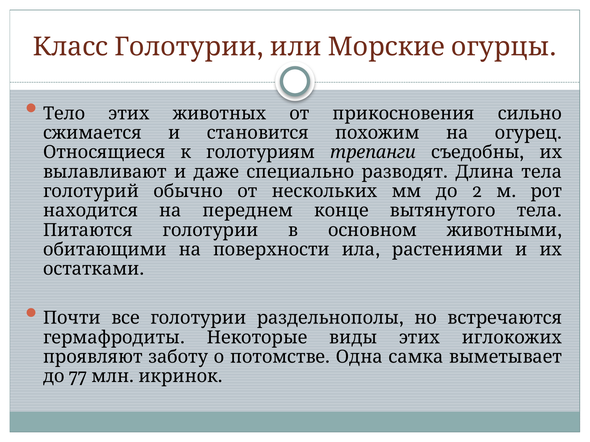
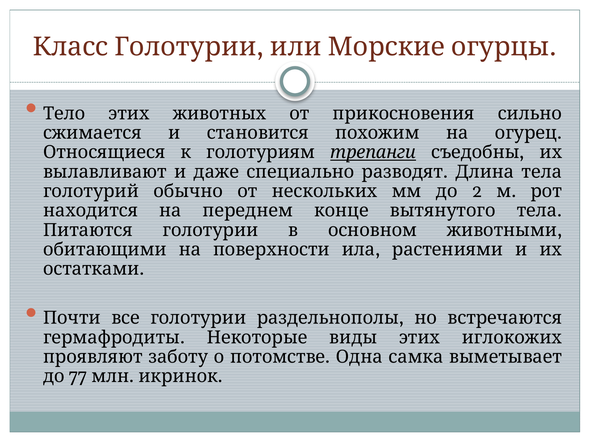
трепанги underline: none -> present
